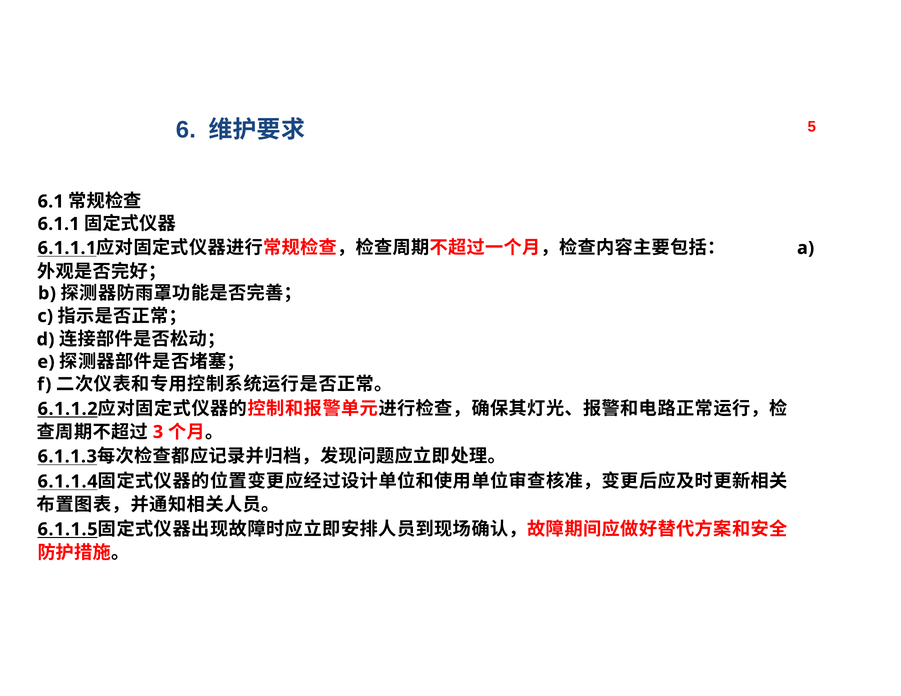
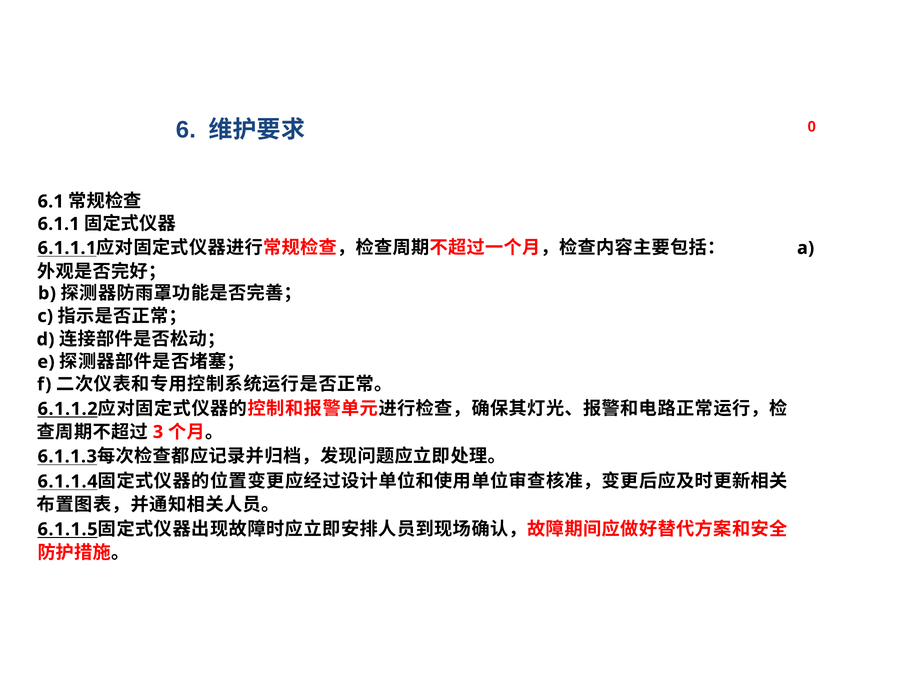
5: 5 -> 0
